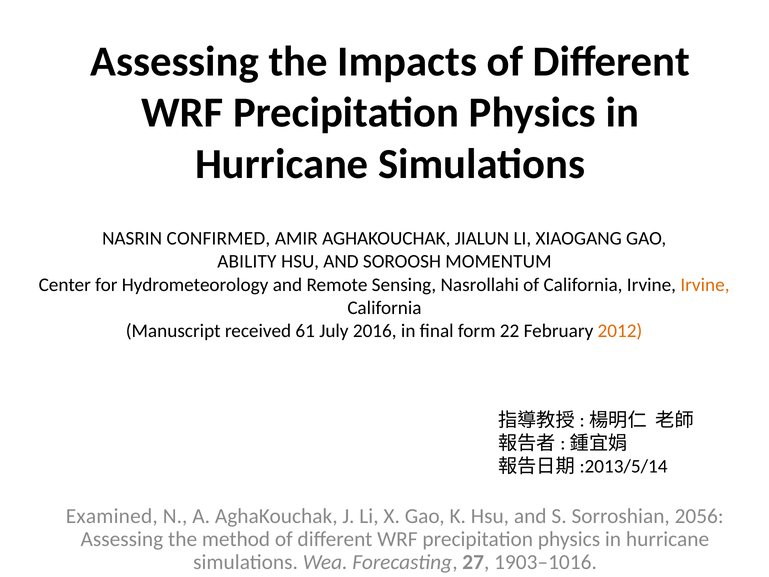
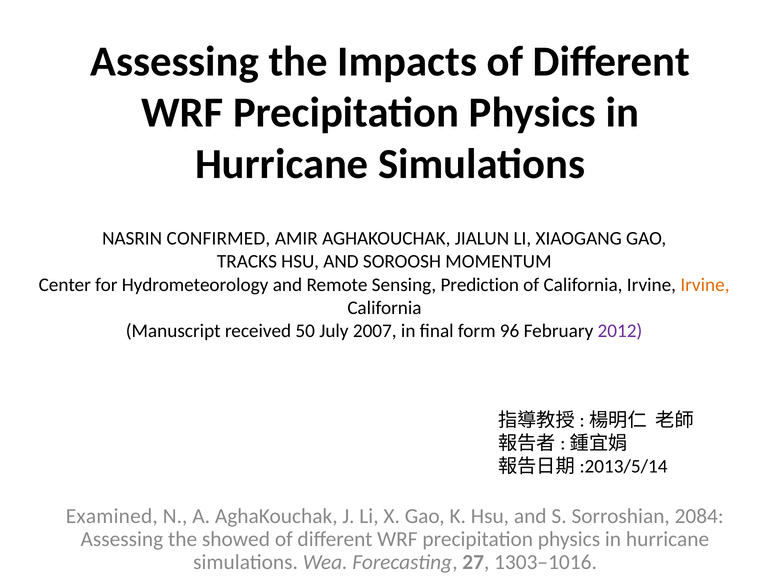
ABILITY: ABILITY -> TRACKS
Nasrollahi: Nasrollahi -> Prediction
61: 61 -> 50
2016: 2016 -> 2007
22: 22 -> 96
2012 colour: orange -> purple
2056: 2056 -> 2084
method: method -> showed
1903–1016: 1903–1016 -> 1303–1016
